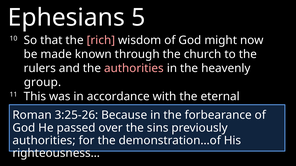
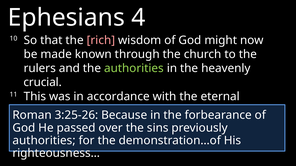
5: 5 -> 4
authorities at (134, 69) colour: pink -> light green
group: group -> crucial
